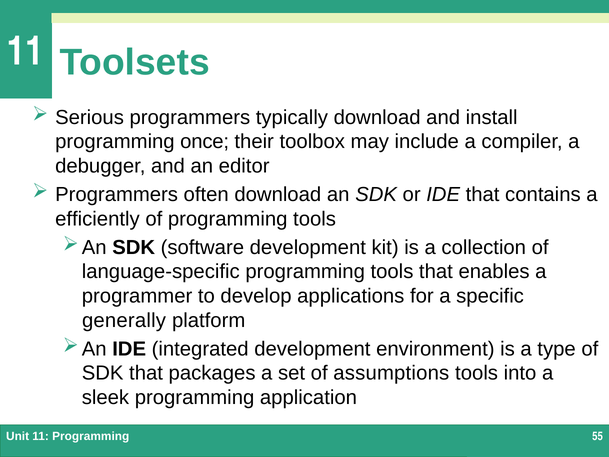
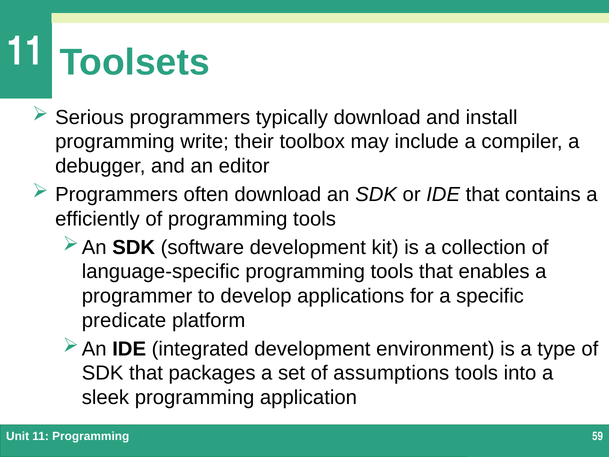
once: once -> write
generally: generally -> predicate
55: 55 -> 59
